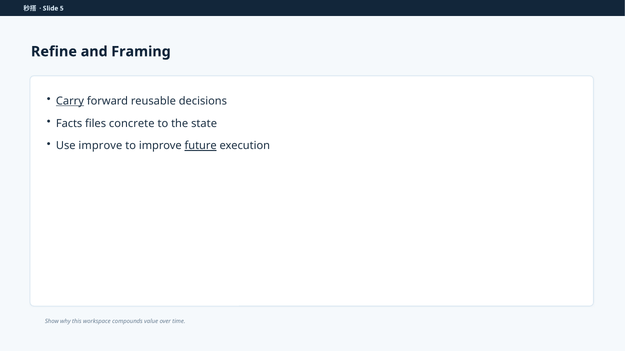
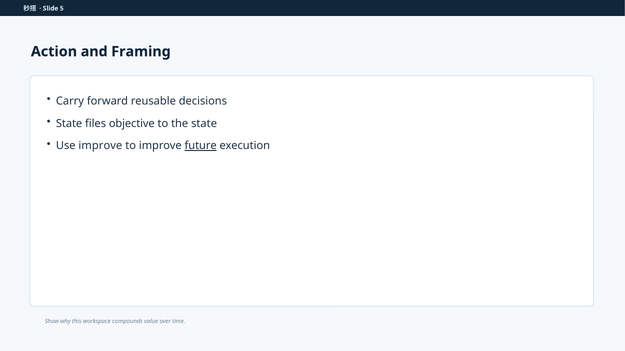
Refine: Refine -> Action
Carry underline: present -> none
Facts at (69, 124): Facts -> State
concrete: concrete -> objective
